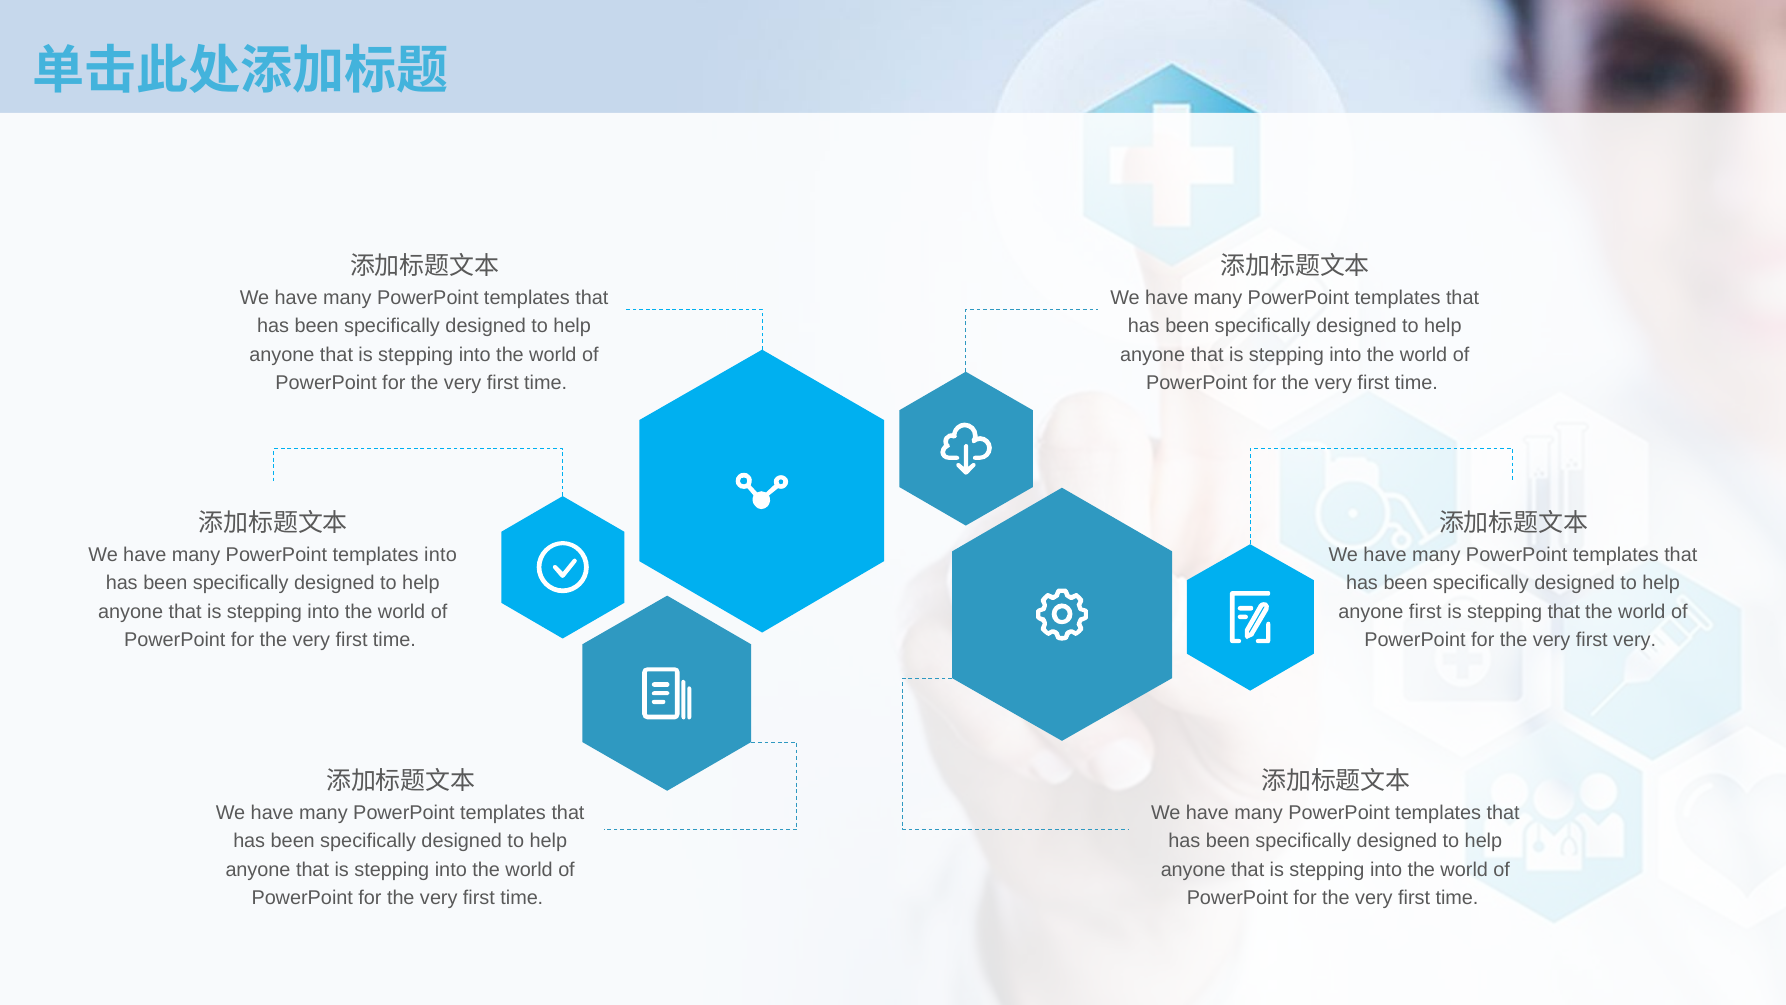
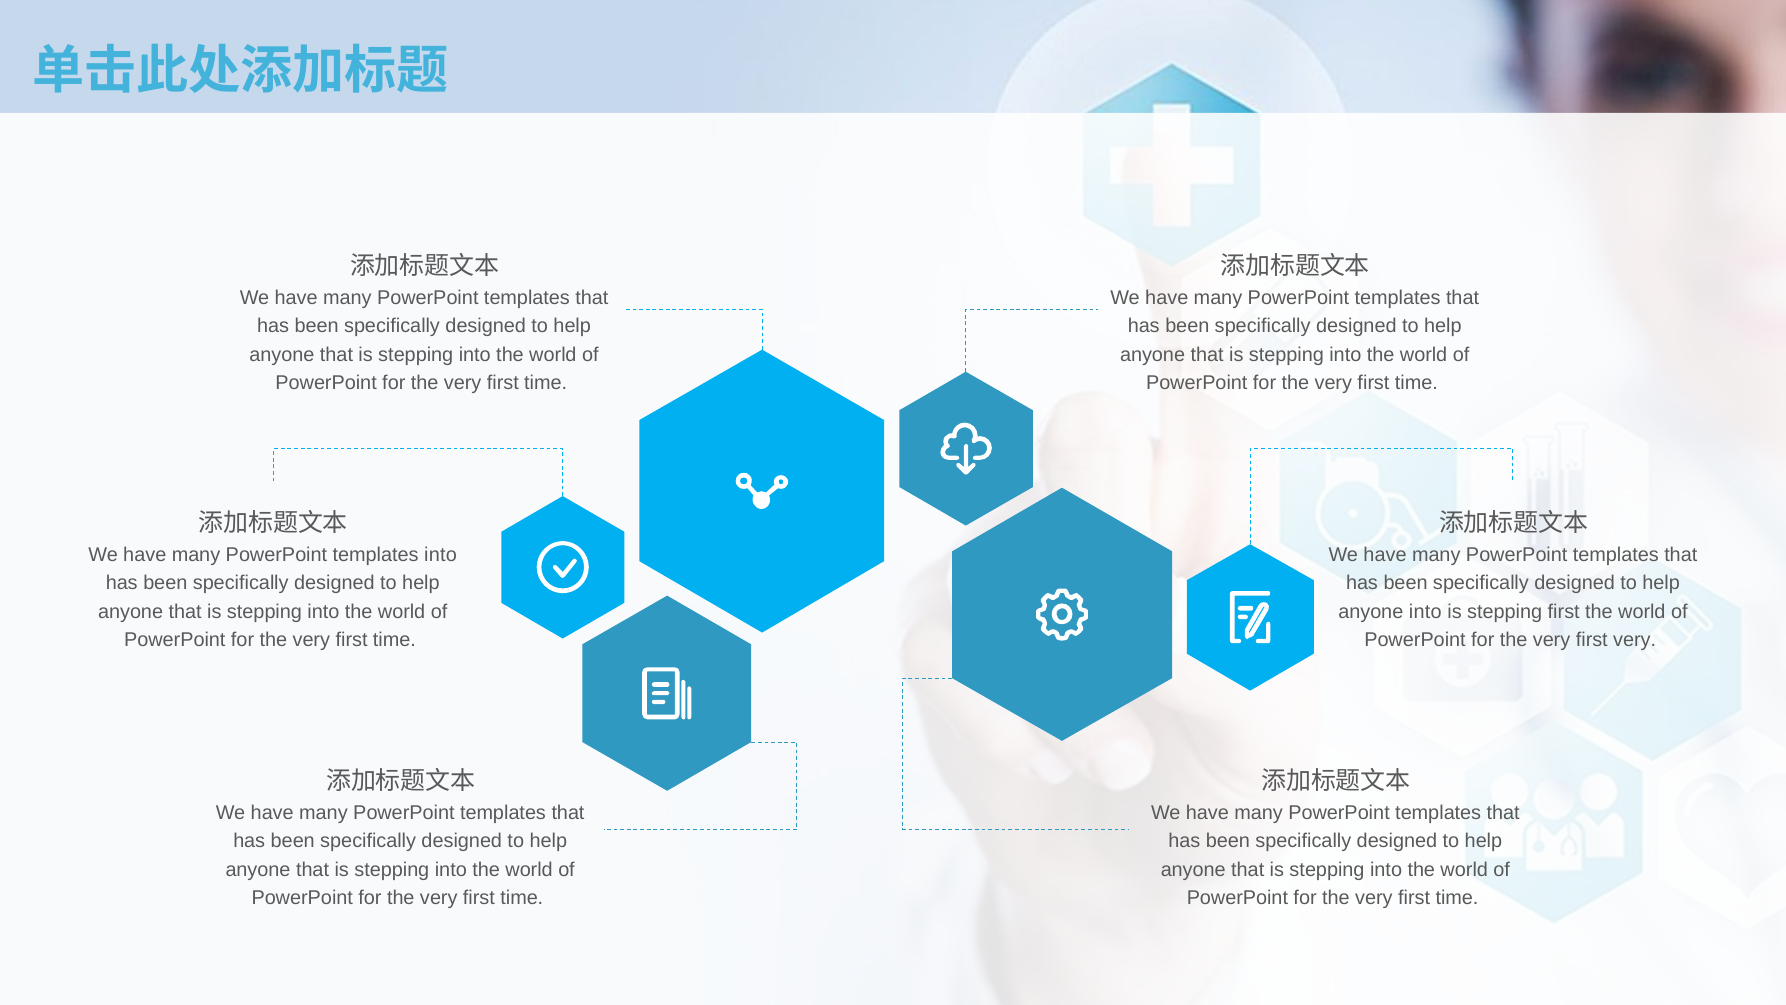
anyone first: first -> into
stepping that: that -> first
